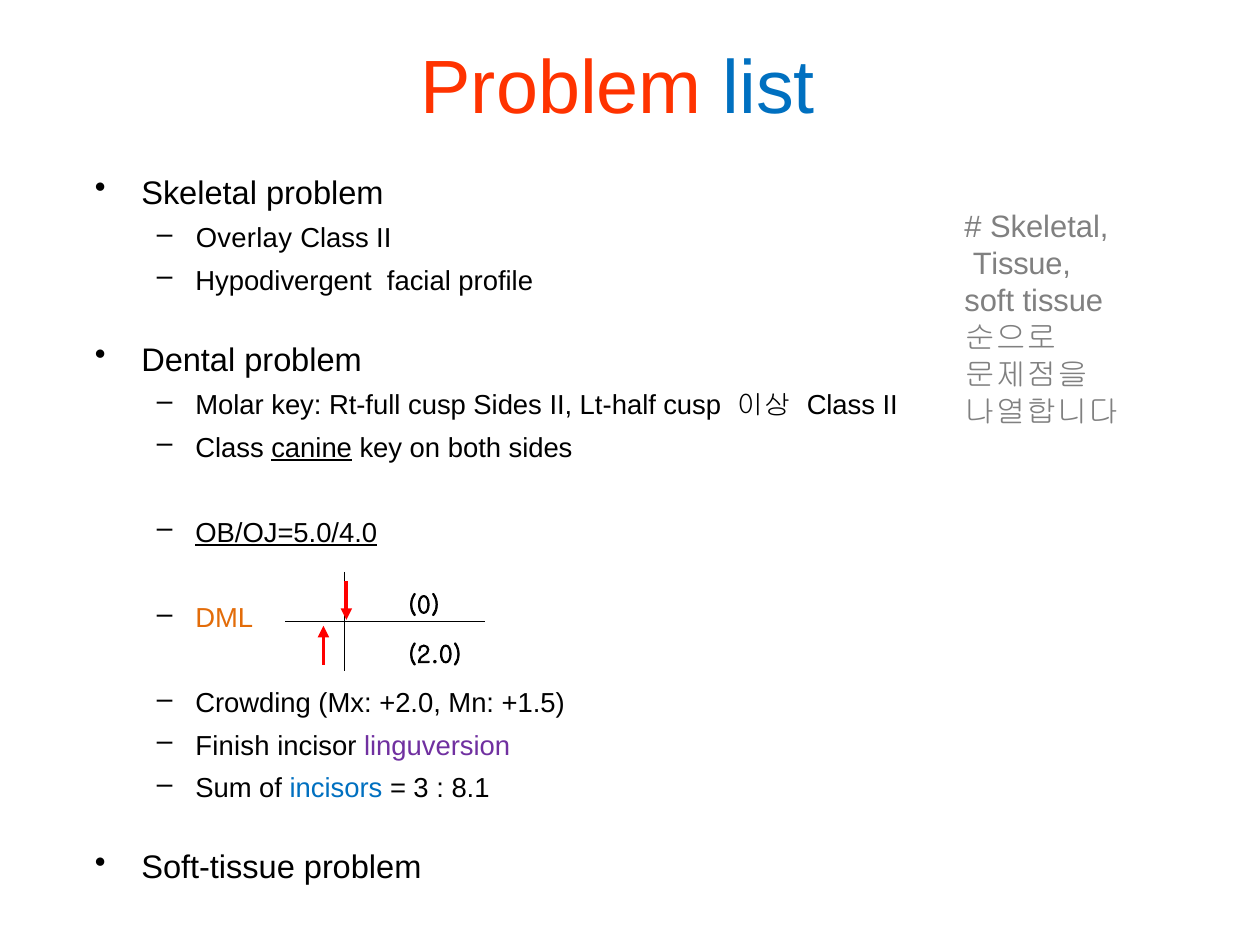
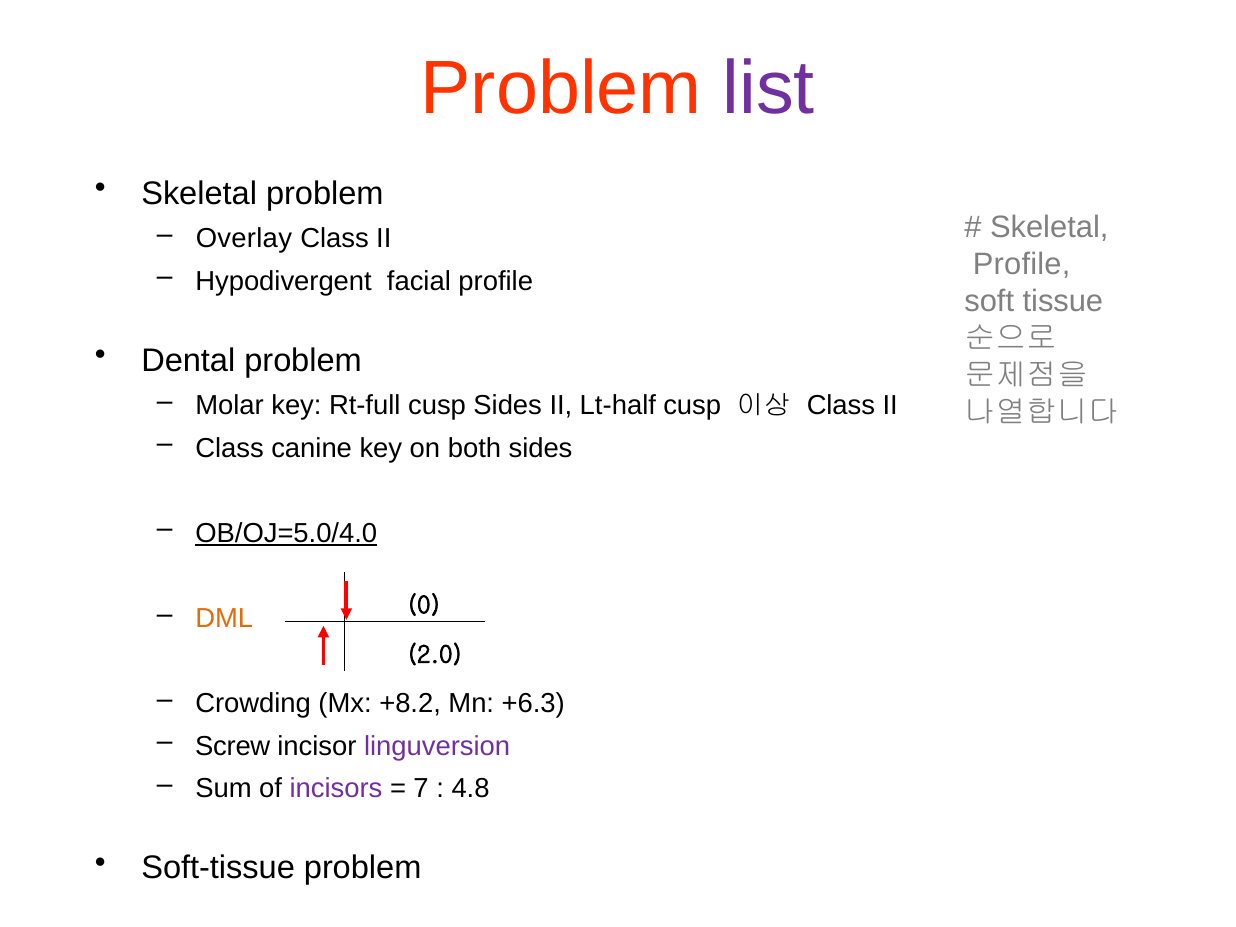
list colour: blue -> purple
Tissue at (1022, 264): Tissue -> Profile
canine underline: present -> none
+2.0: +2.0 -> +8.2
+1.5: +1.5 -> +6.3
Finish: Finish -> Screw
incisors colour: blue -> purple
3: 3 -> 7
8.1: 8.1 -> 4.8
